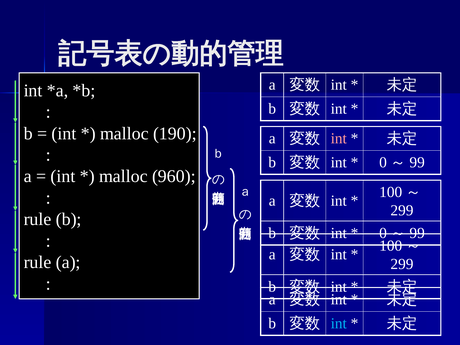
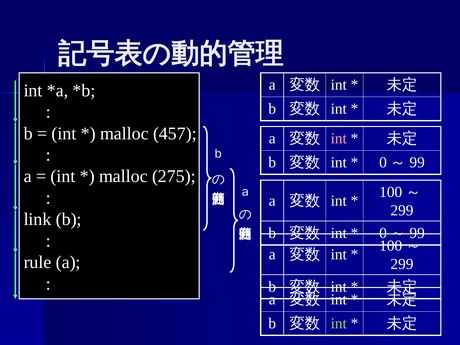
190: 190 -> 457
960: 960 -> 275
rule at (38, 219): rule -> link
int at (339, 324) colour: light blue -> light green
